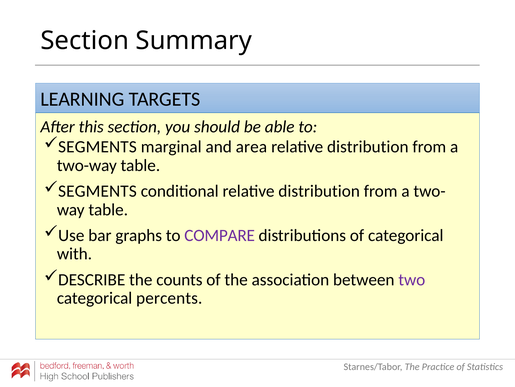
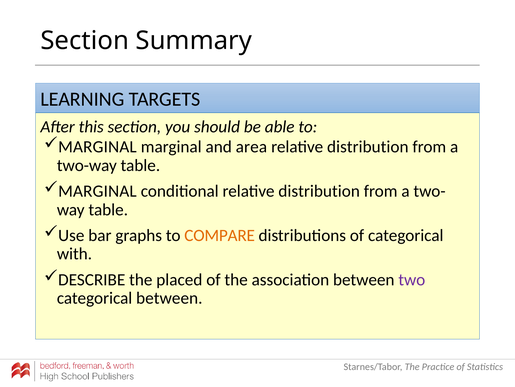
SEGMENTS at (97, 147): SEGMENTS -> MARGINAL
SEGMENTS at (97, 191): SEGMENTS -> MARGINAL
COMPARE colour: purple -> orange
counts: counts -> placed
categorical percents: percents -> between
